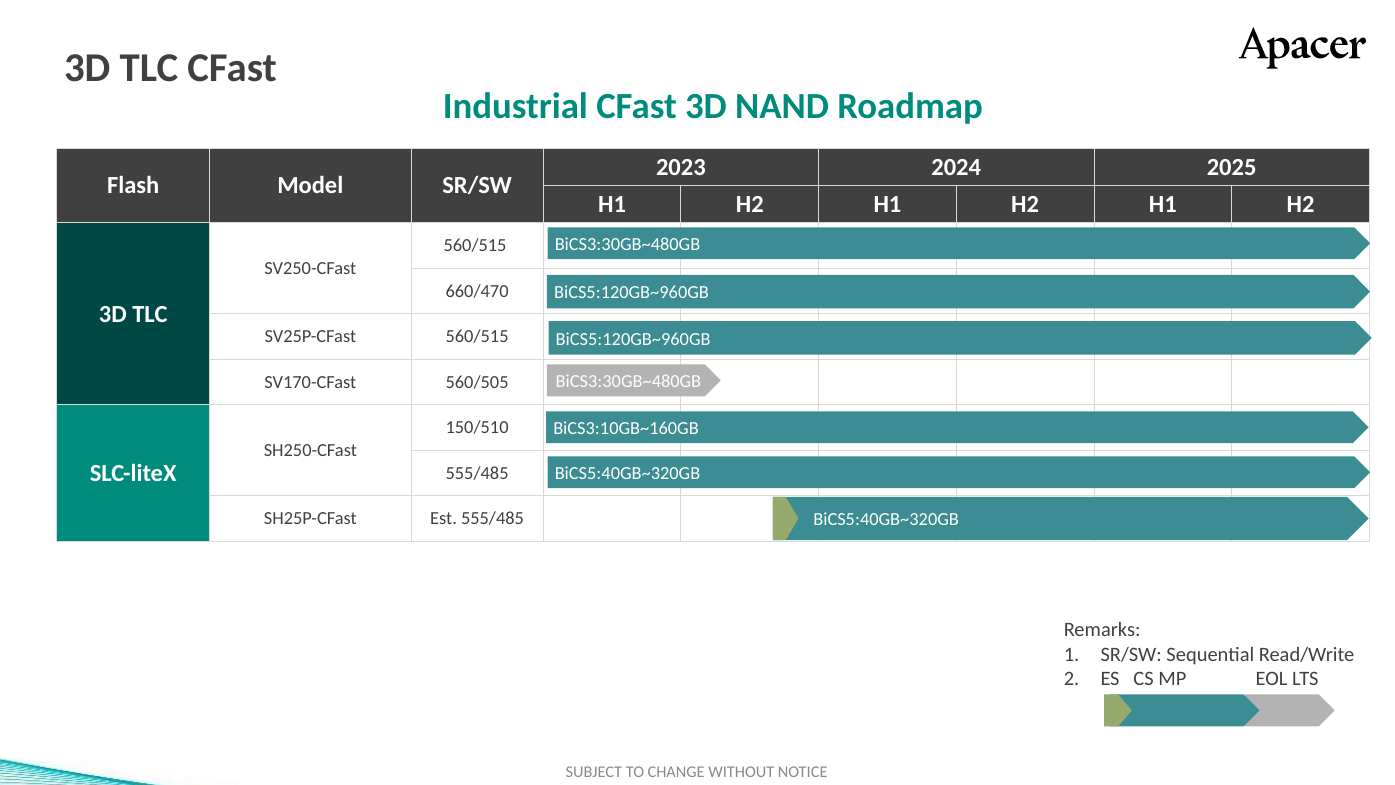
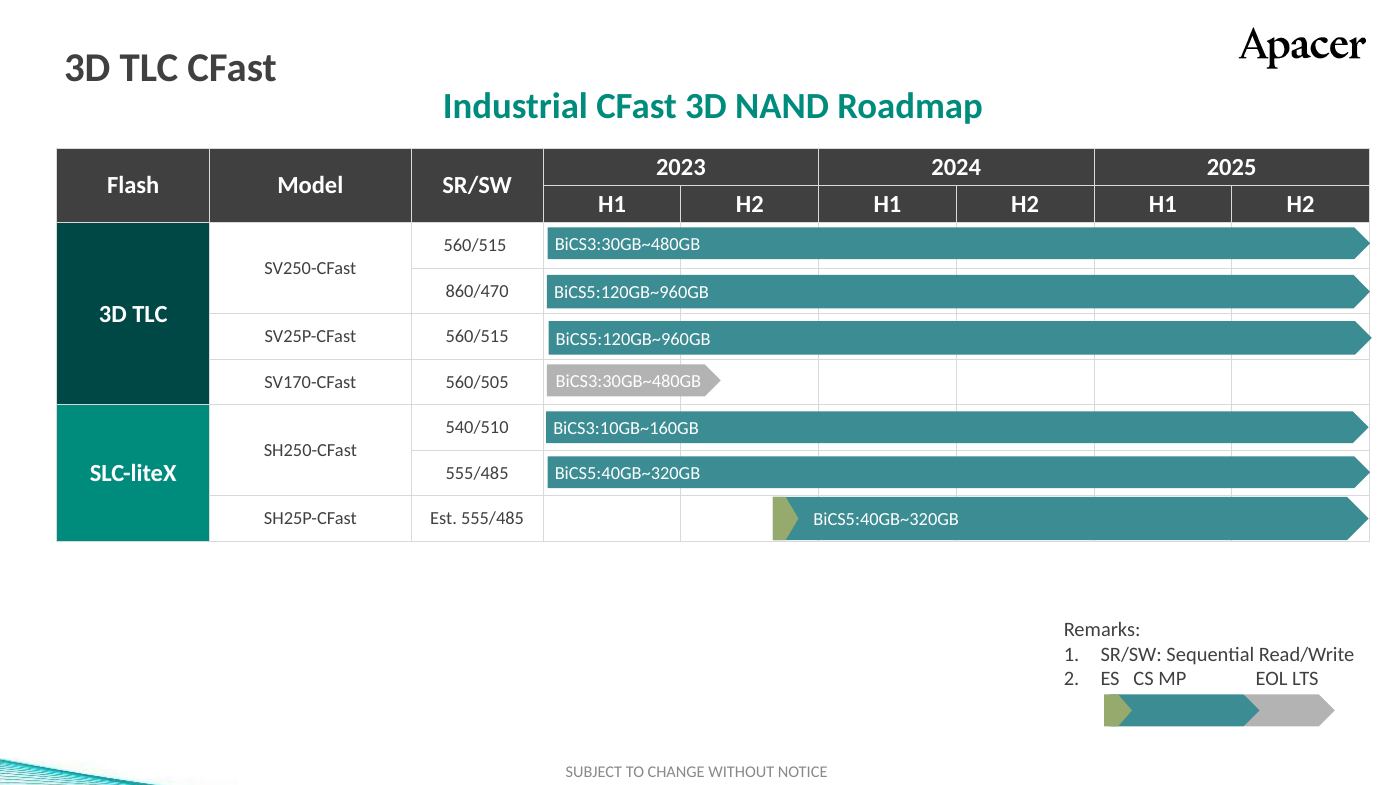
660/470: 660/470 -> 860/470
150/510: 150/510 -> 540/510
